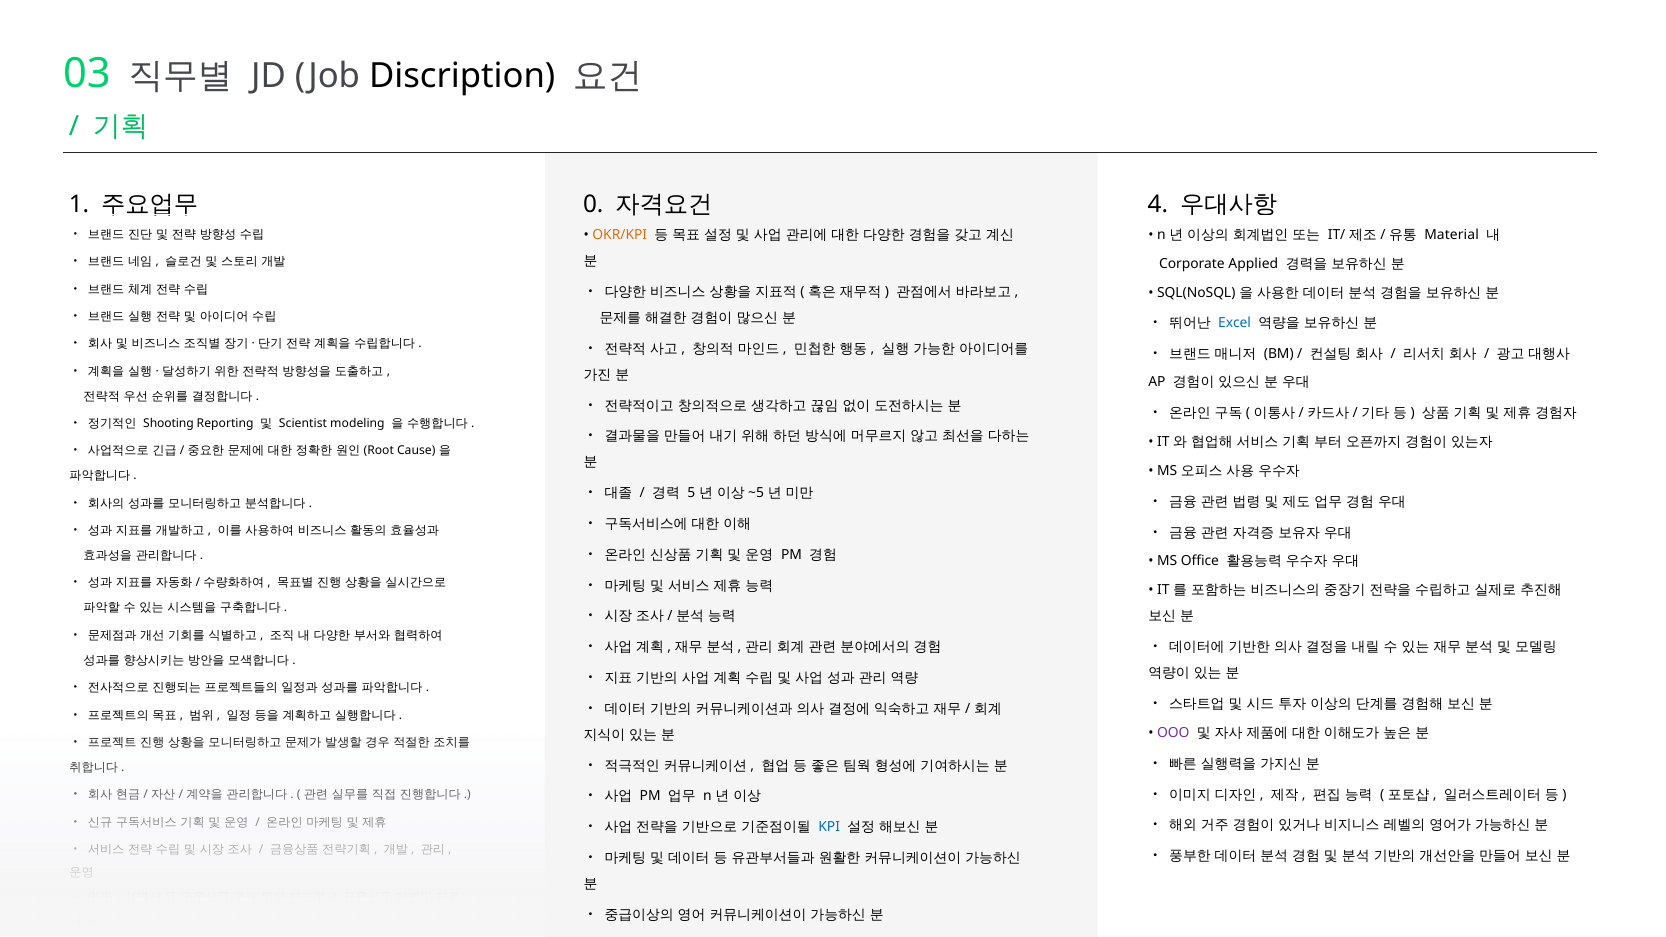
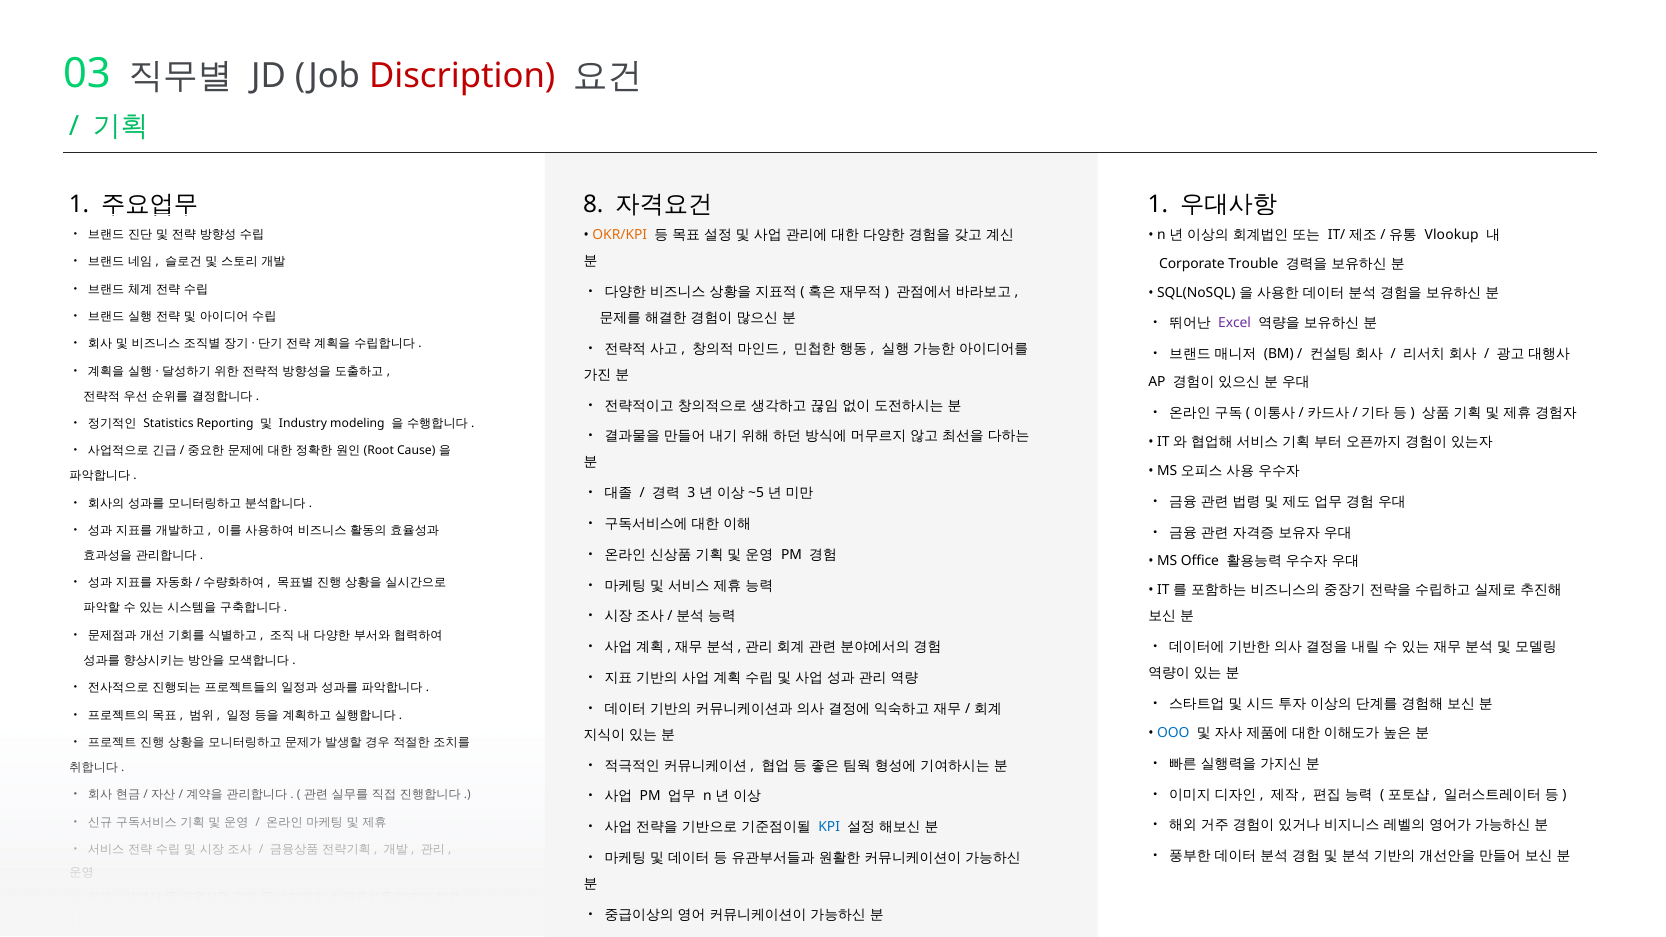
Discription colour: black -> red
0: 0 -> 8
4 at (1158, 205): 4 -> 1
Material: Material -> Vlookup
Applied: Applied -> Trouble
Excel colour: blue -> purple
Shooting: Shooting -> Statistics
Scientist: Scientist -> Industry
5: 5 -> 3
OOO colour: purple -> blue
